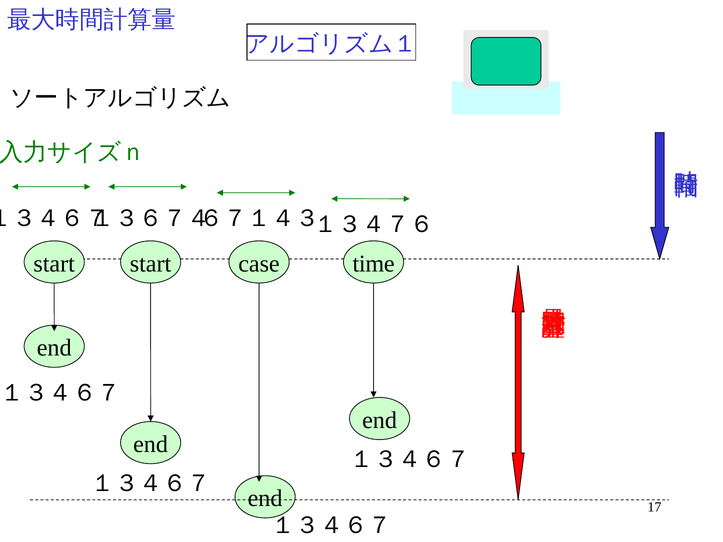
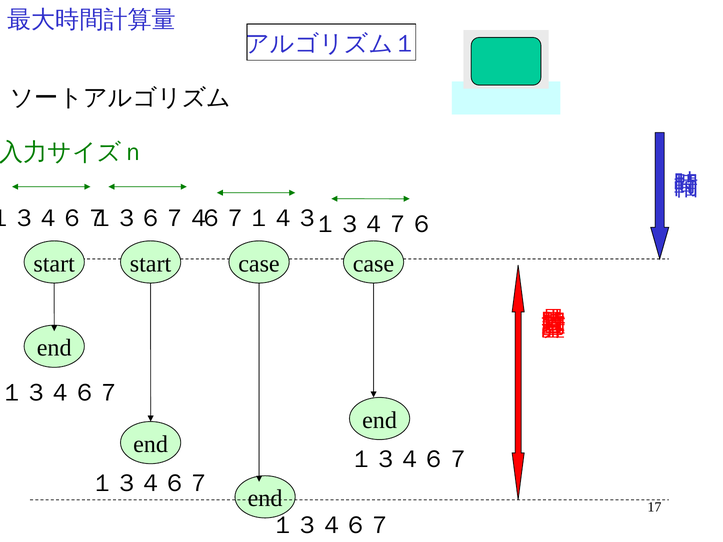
time at (374, 264): time -> case
